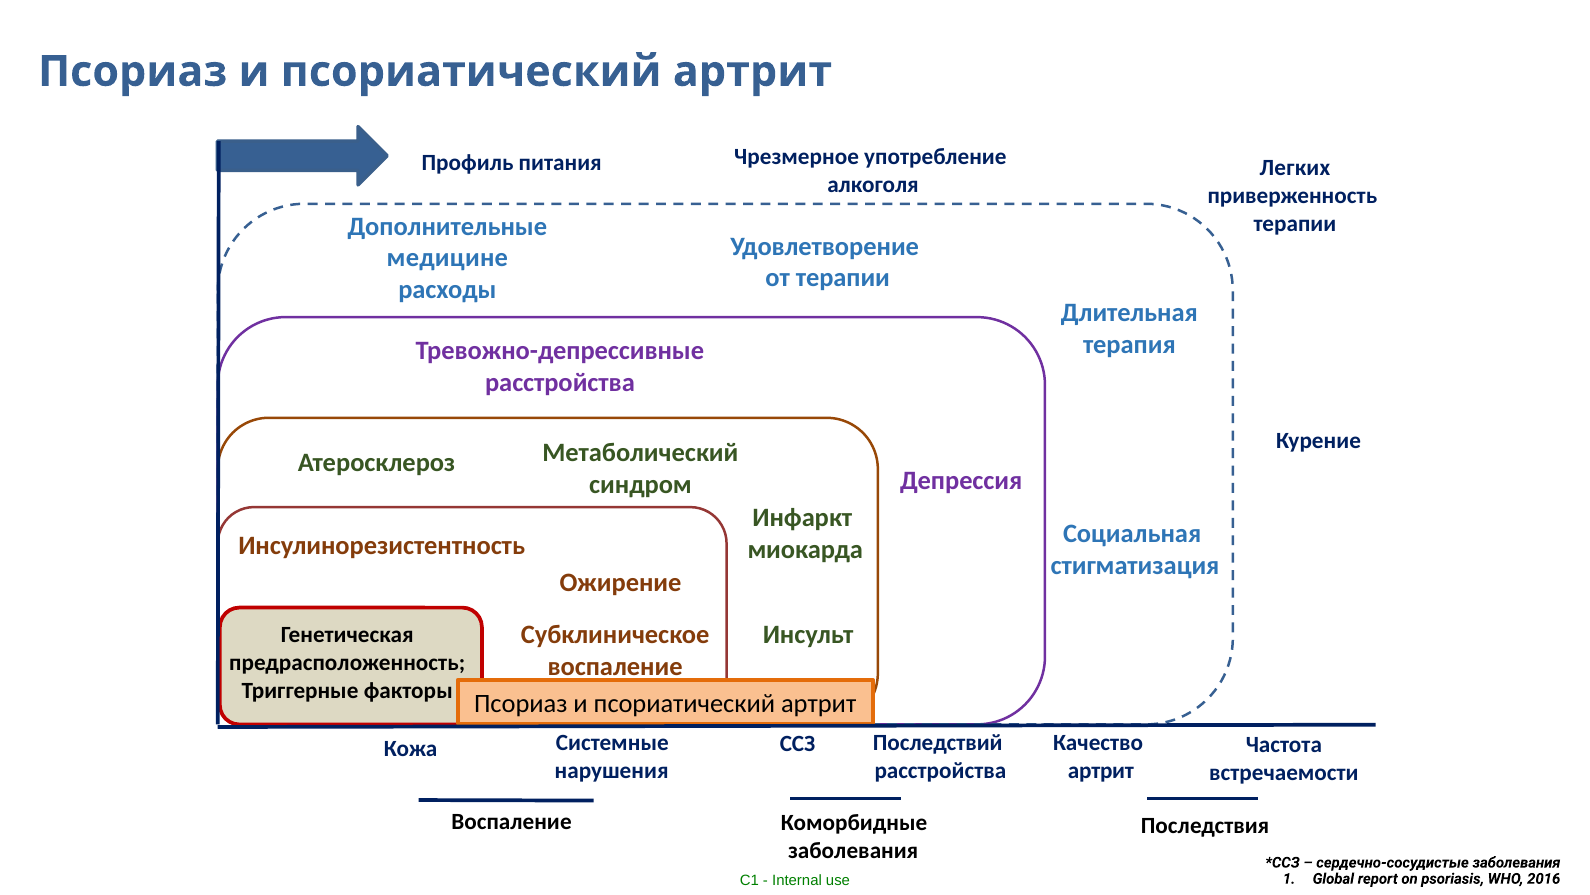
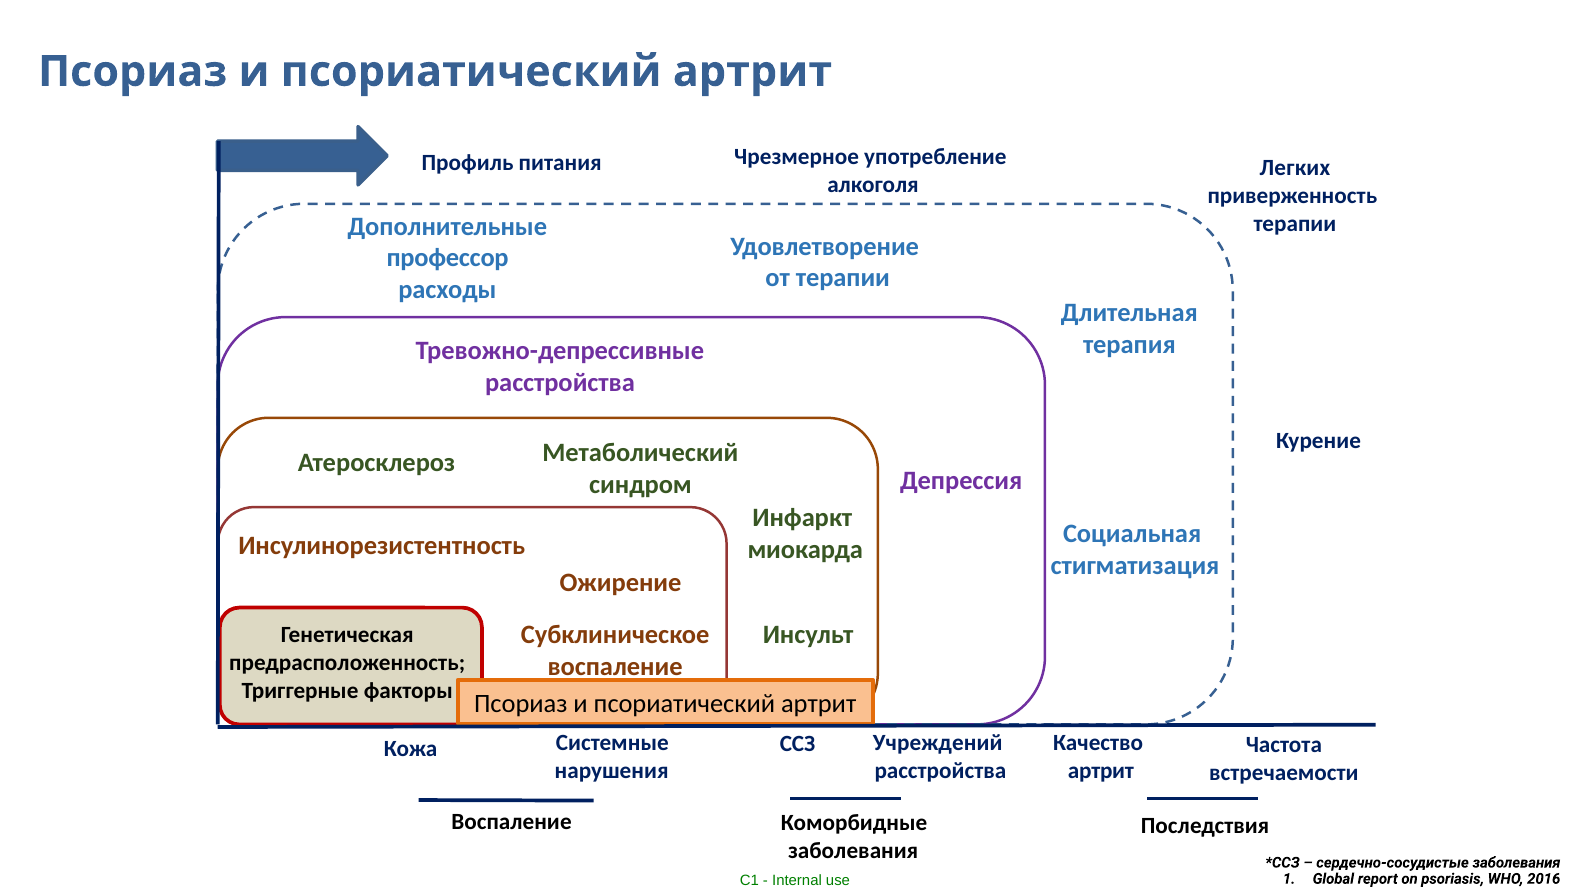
медицине: медицине -> профессор
Последствий: Последствий -> Учреждений
